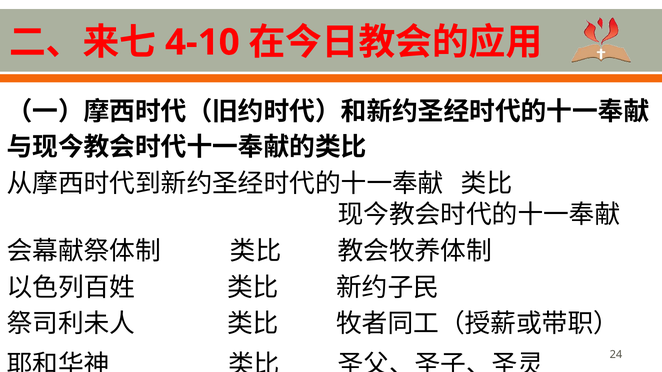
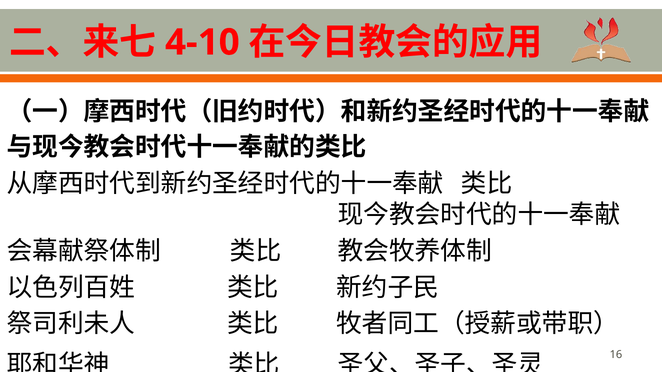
24: 24 -> 16
